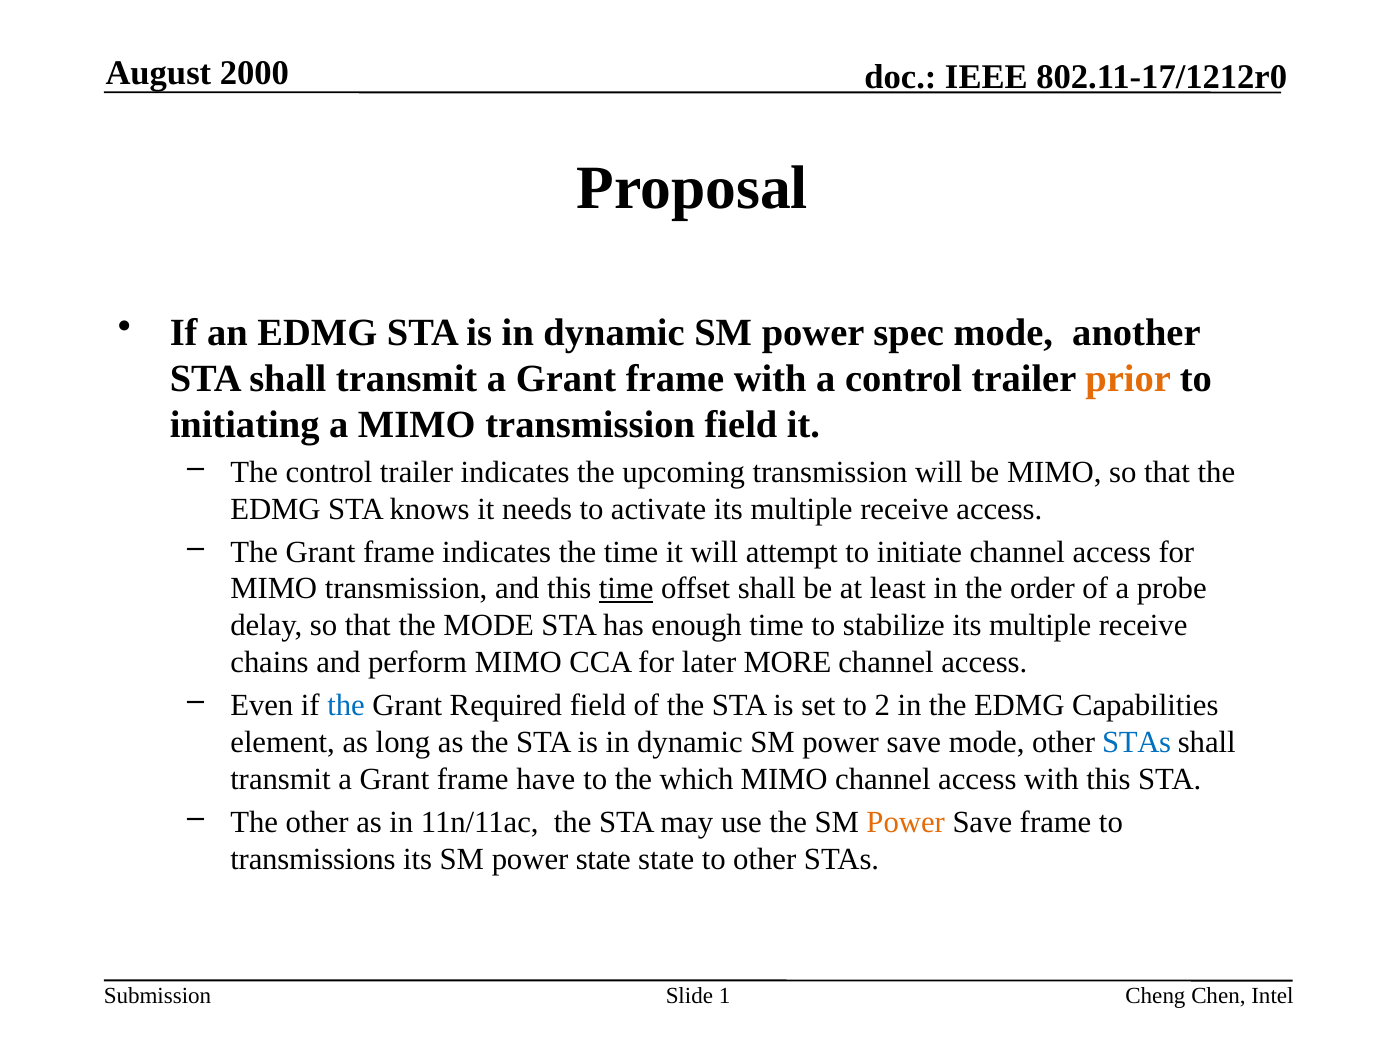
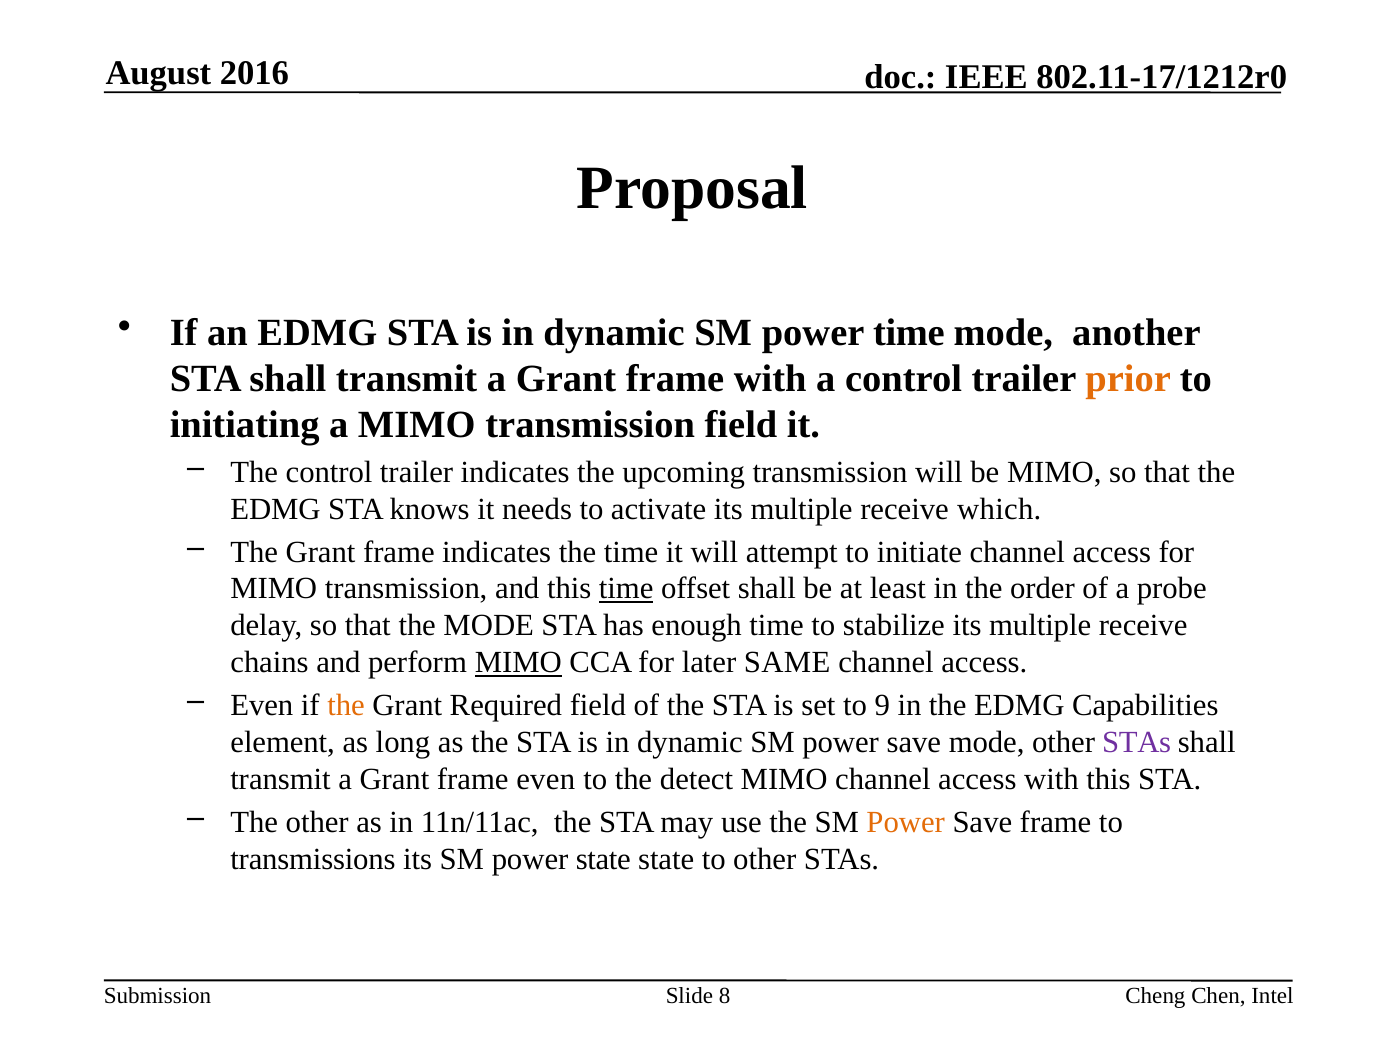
2000: 2000 -> 2016
power spec: spec -> time
receive access: access -> which
MIMO at (518, 663) underline: none -> present
MORE: MORE -> SAME
the at (346, 706) colour: blue -> orange
2: 2 -> 9
STAs at (1137, 743) colour: blue -> purple
frame have: have -> even
which: which -> detect
1: 1 -> 8
